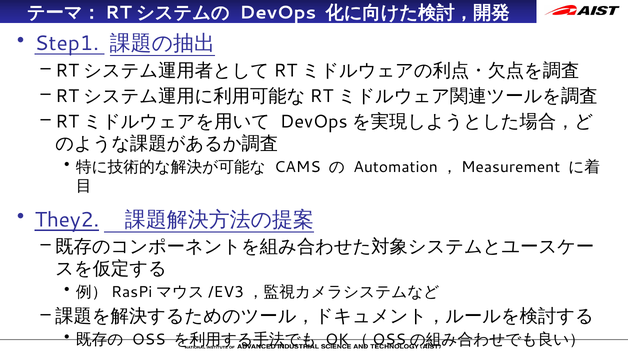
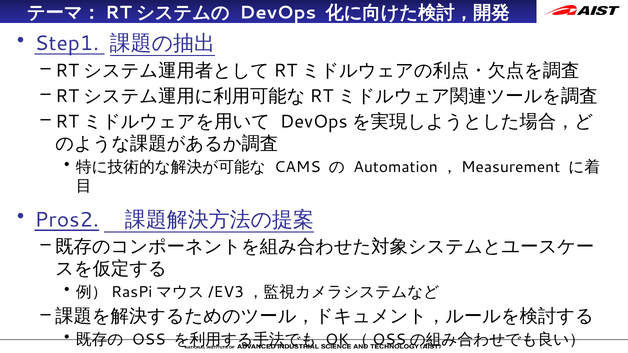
They2: They2 -> Pros2
